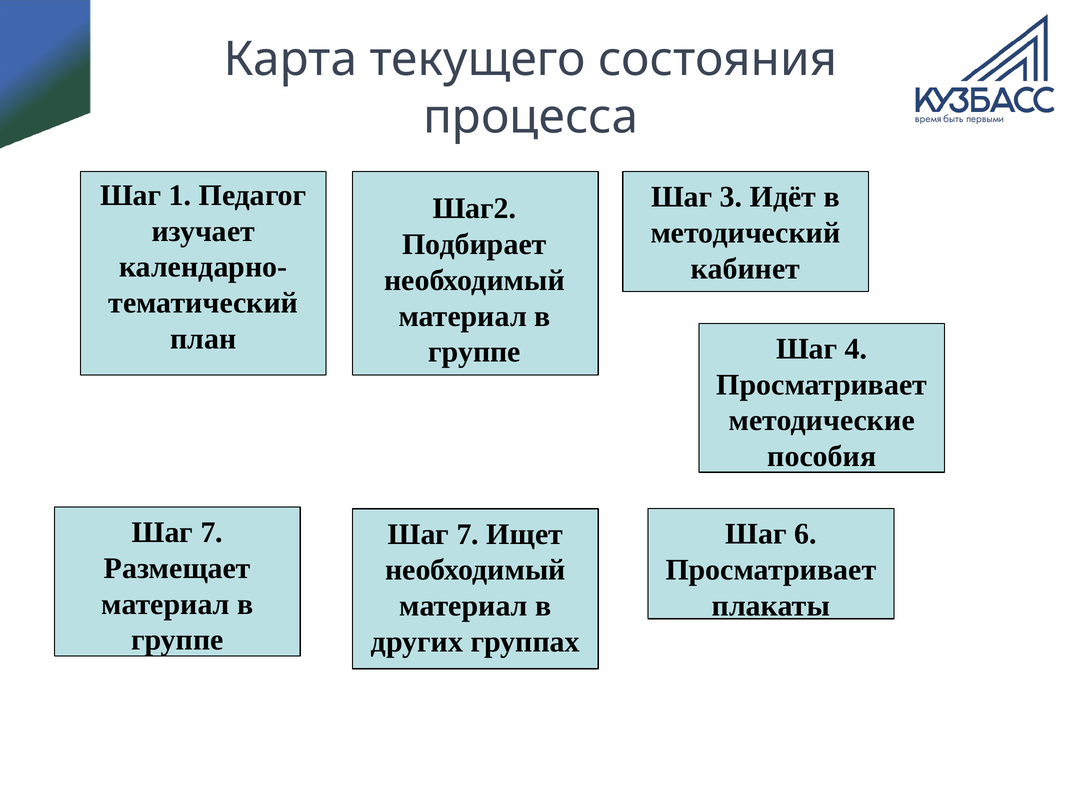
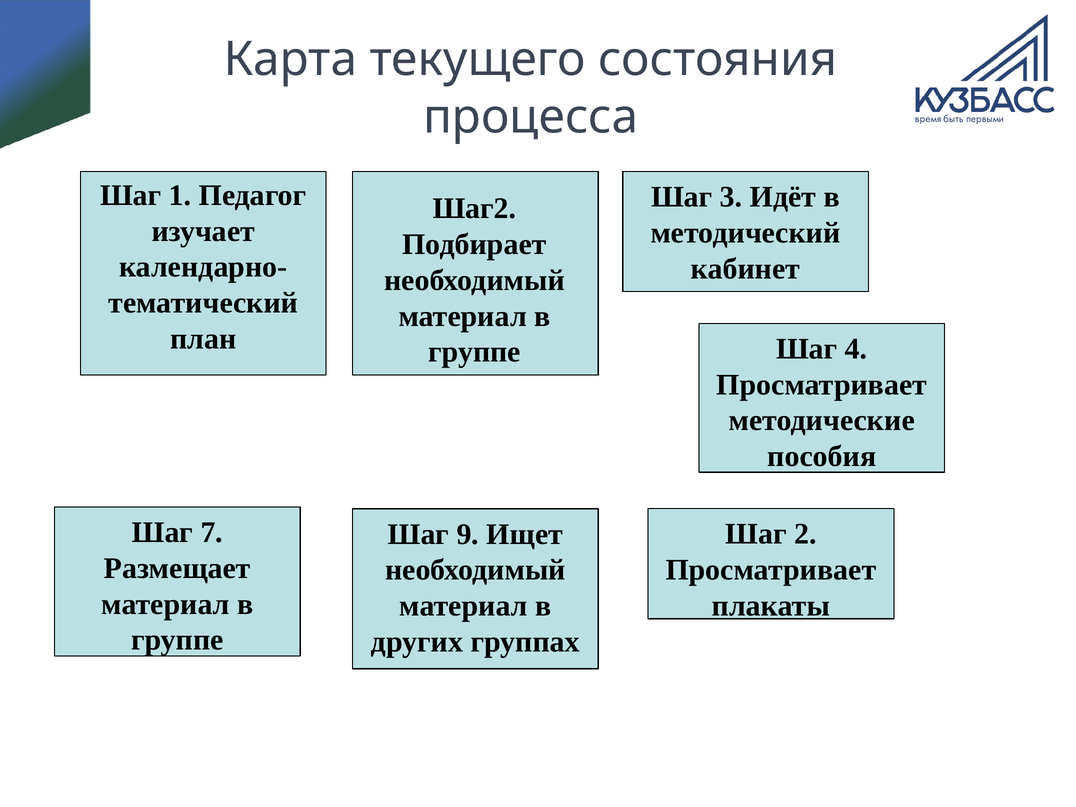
7 at (468, 534): 7 -> 9
6: 6 -> 2
